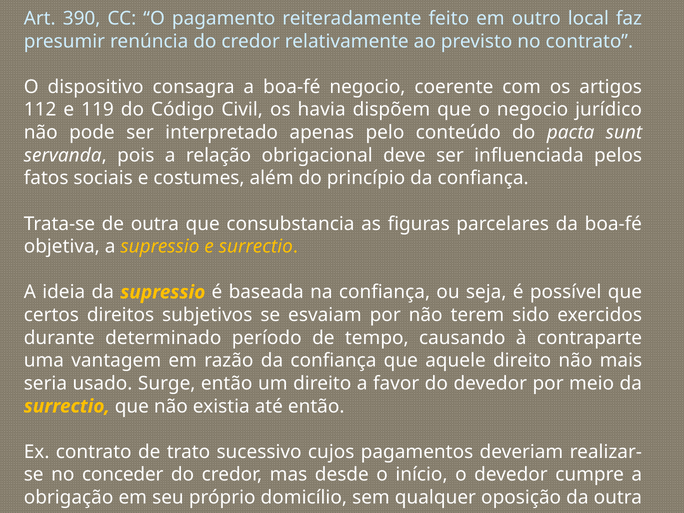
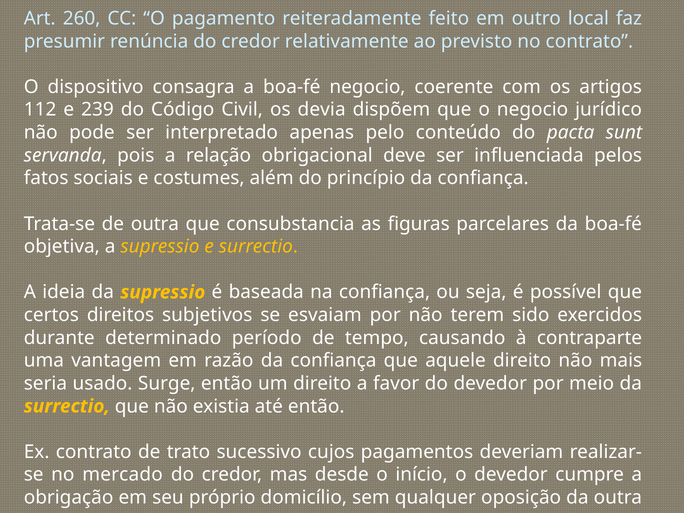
390: 390 -> 260
119: 119 -> 239
havia: havia -> devia
conceder: conceder -> mercado
